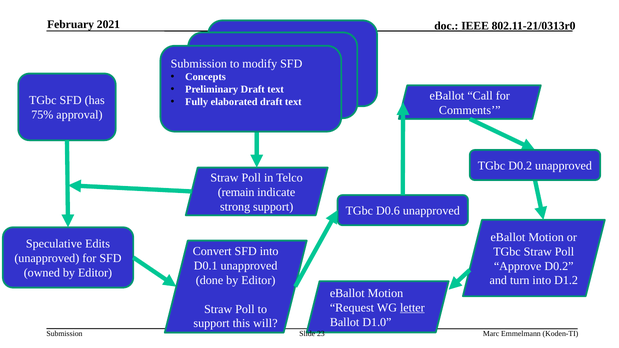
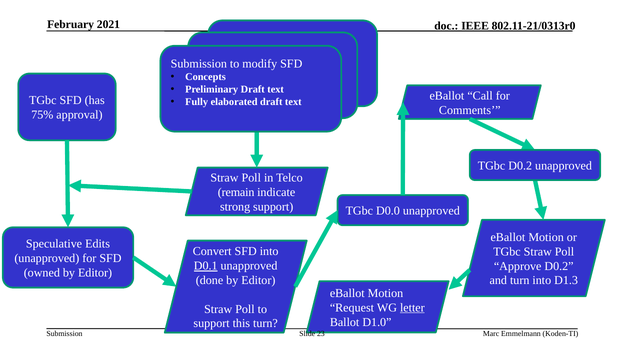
D0.6: D0.6 -> D0.0
D0.1 underline: none -> present
D1.2: D1.2 -> D1.3
this will: will -> turn
